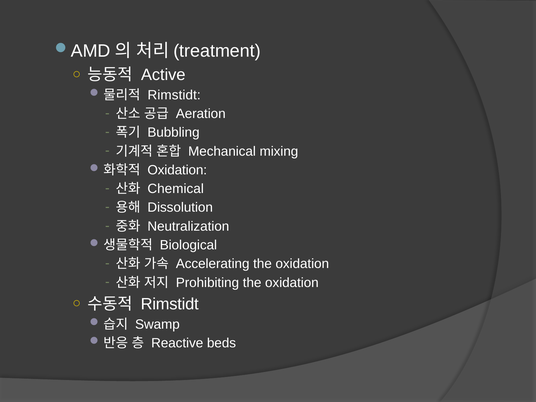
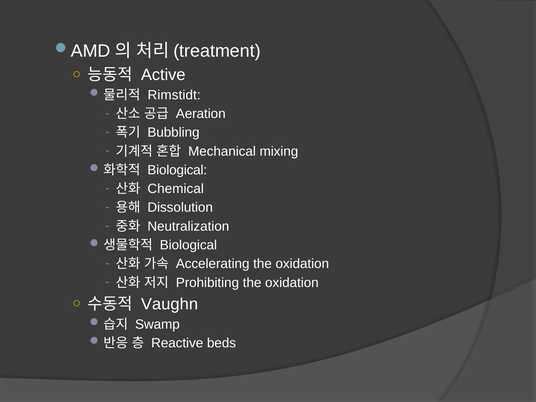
Oxidation at (177, 170): Oxidation -> Biological
Rimstidt at (170, 304): Rimstidt -> Vaughn
